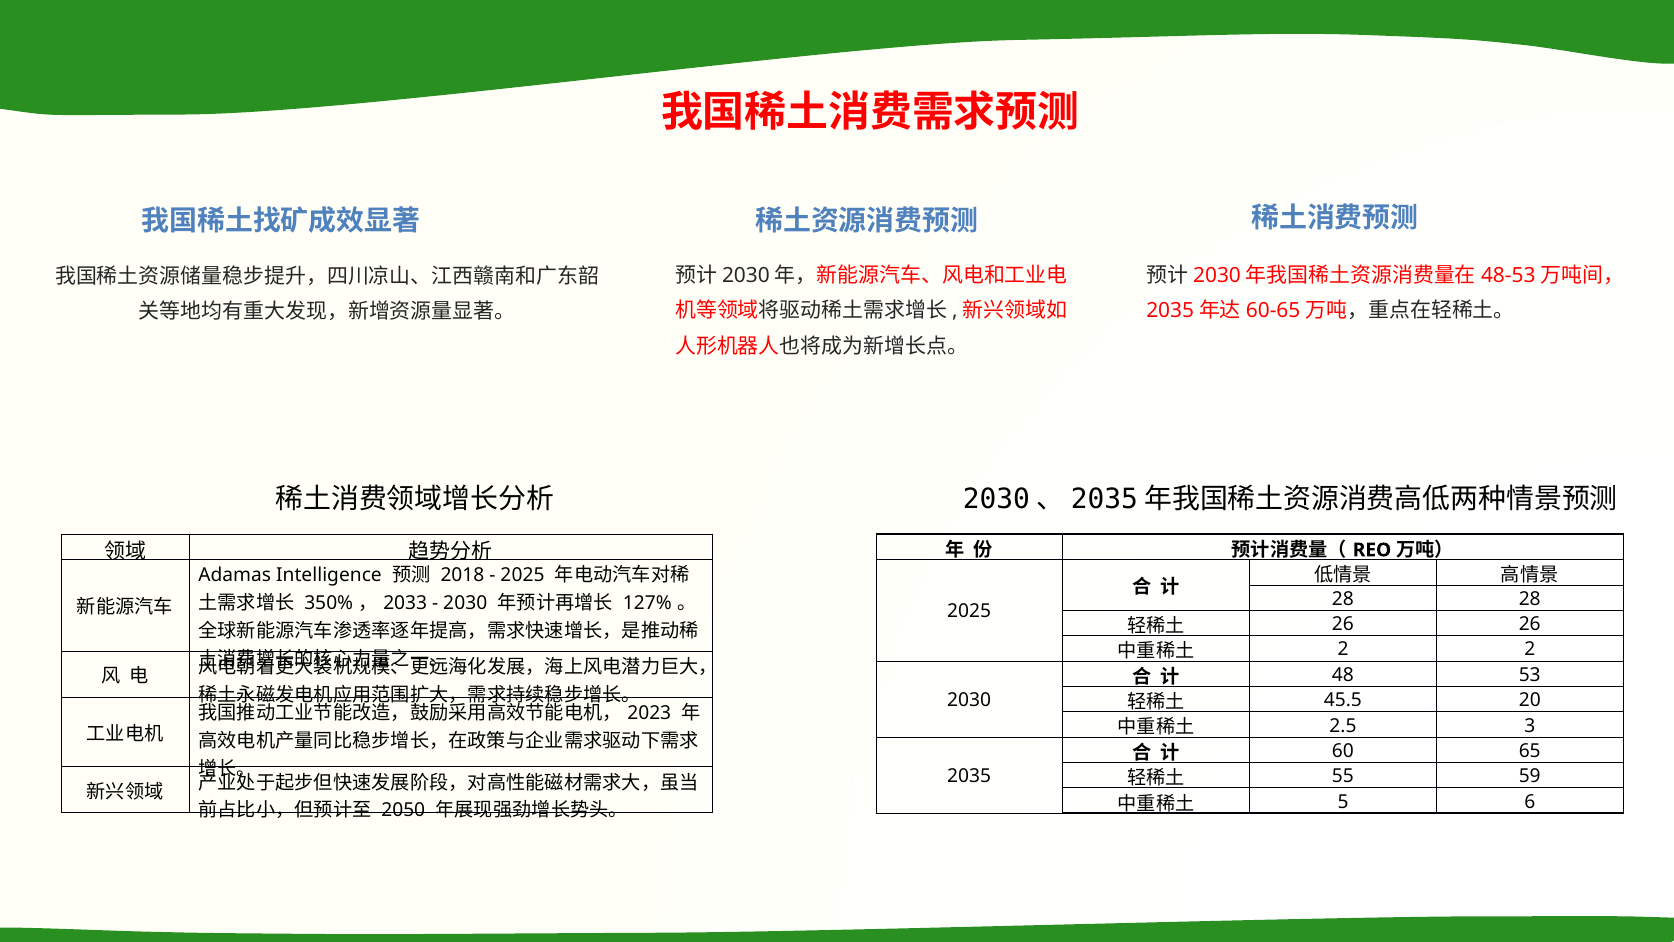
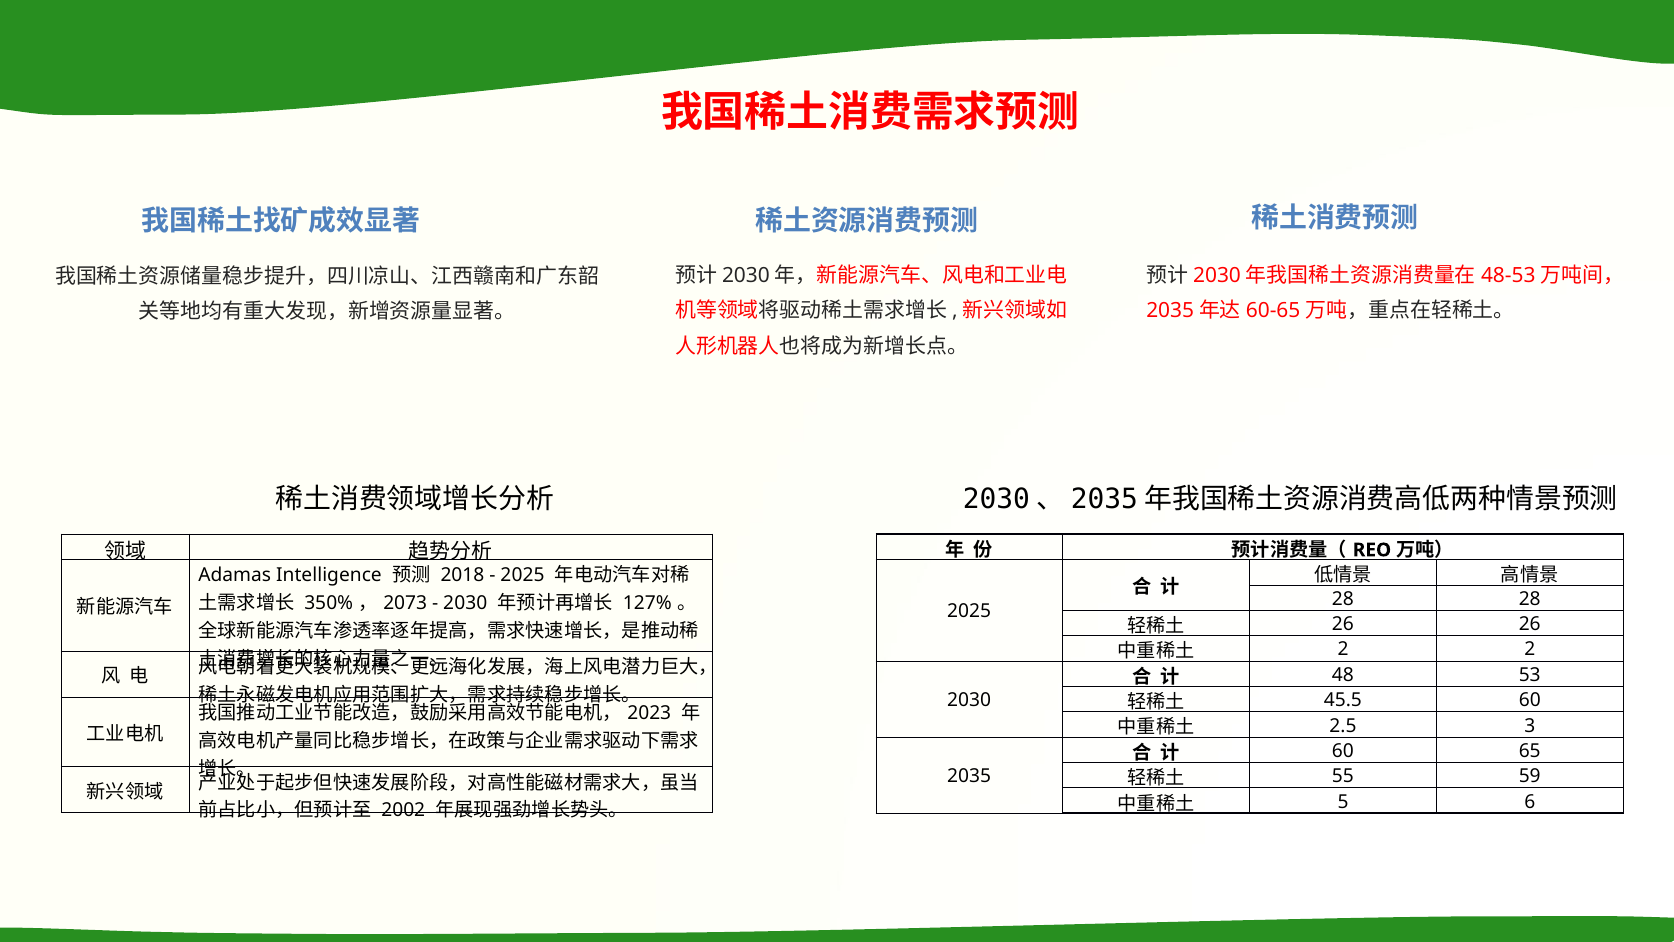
2033: 2033 -> 2073
45.5 20: 20 -> 60
2050: 2050 -> 2002
